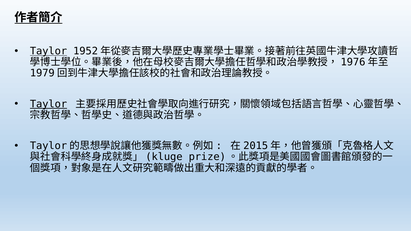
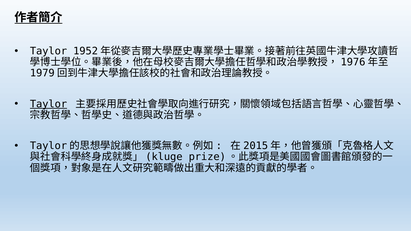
Taylor at (48, 51) underline: present -> none
